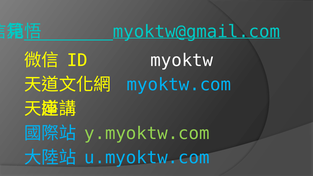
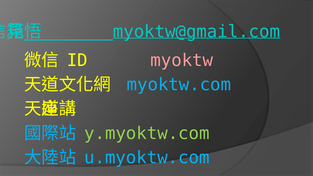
myoktw colour: white -> pink
